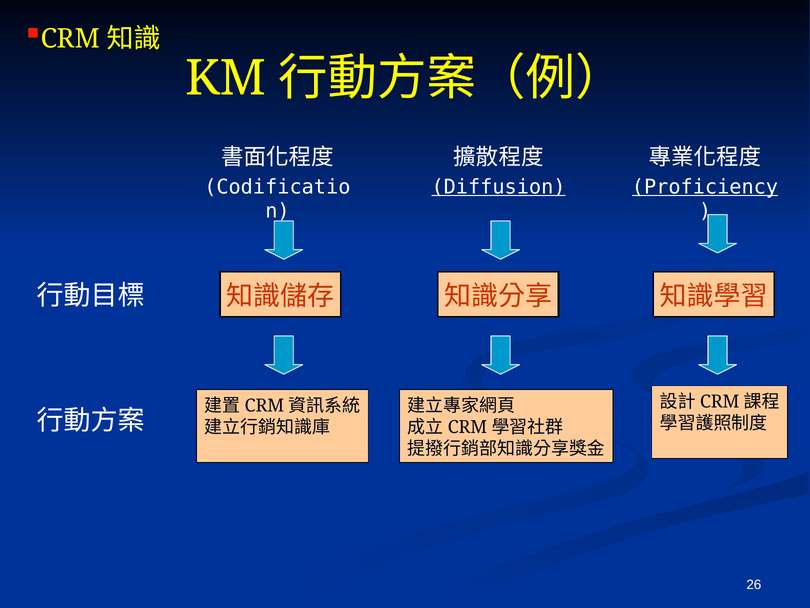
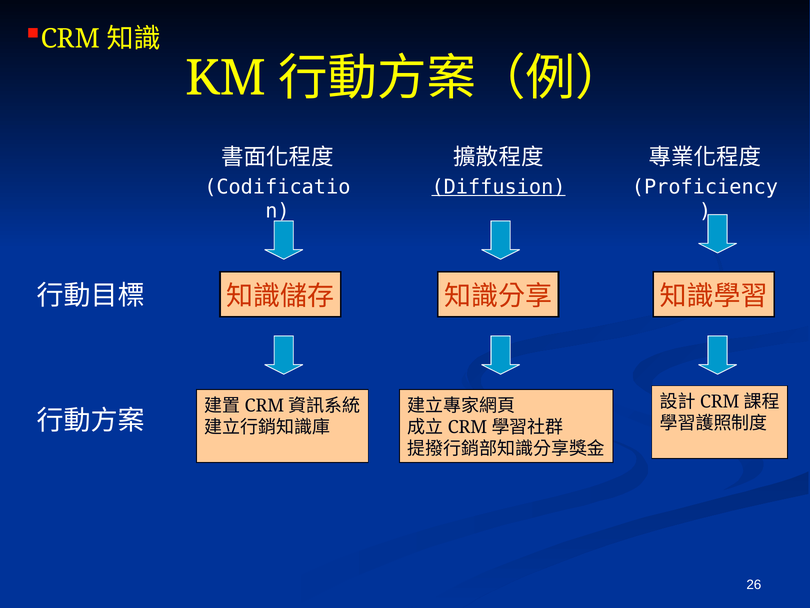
Proficiency underline: present -> none
